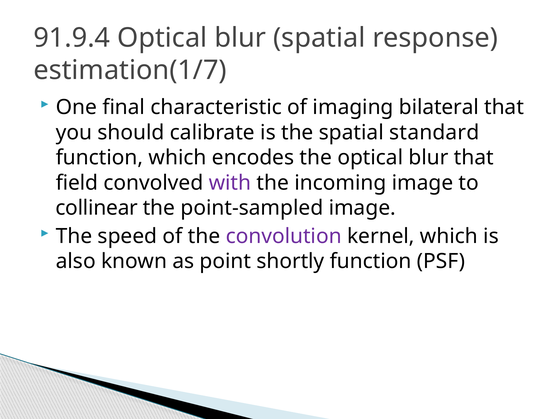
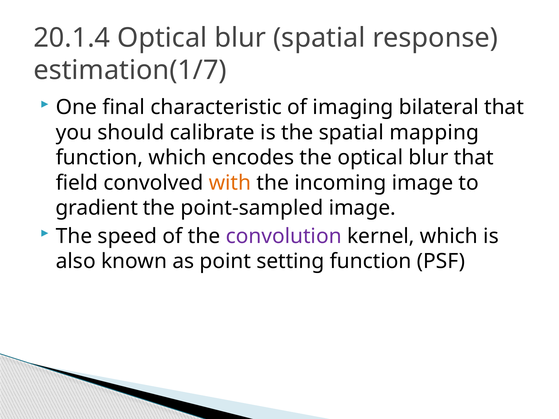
91.9.4: 91.9.4 -> 20.1.4
standard: standard -> mapping
with colour: purple -> orange
collinear: collinear -> gradient
shortly: shortly -> setting
